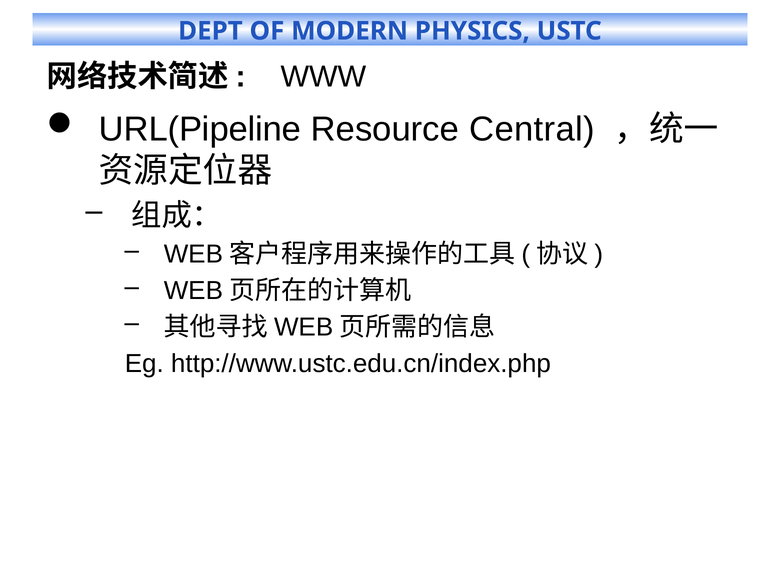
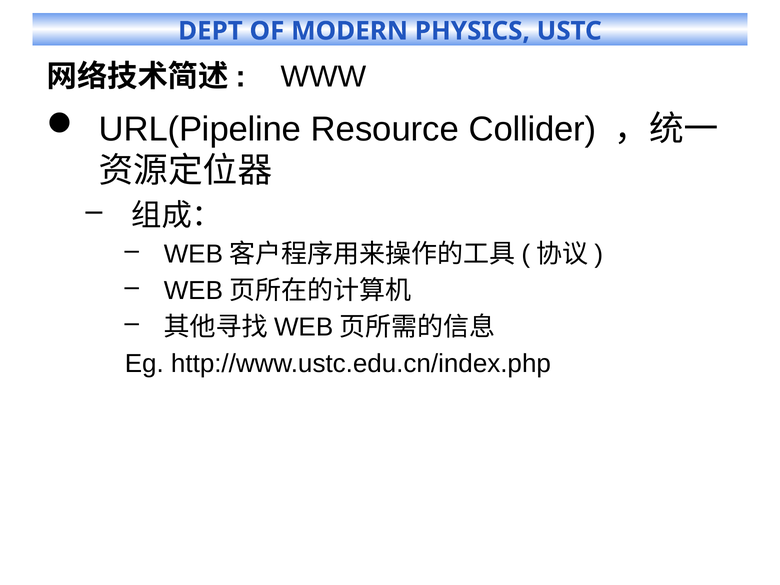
Central: Central -> Collider
